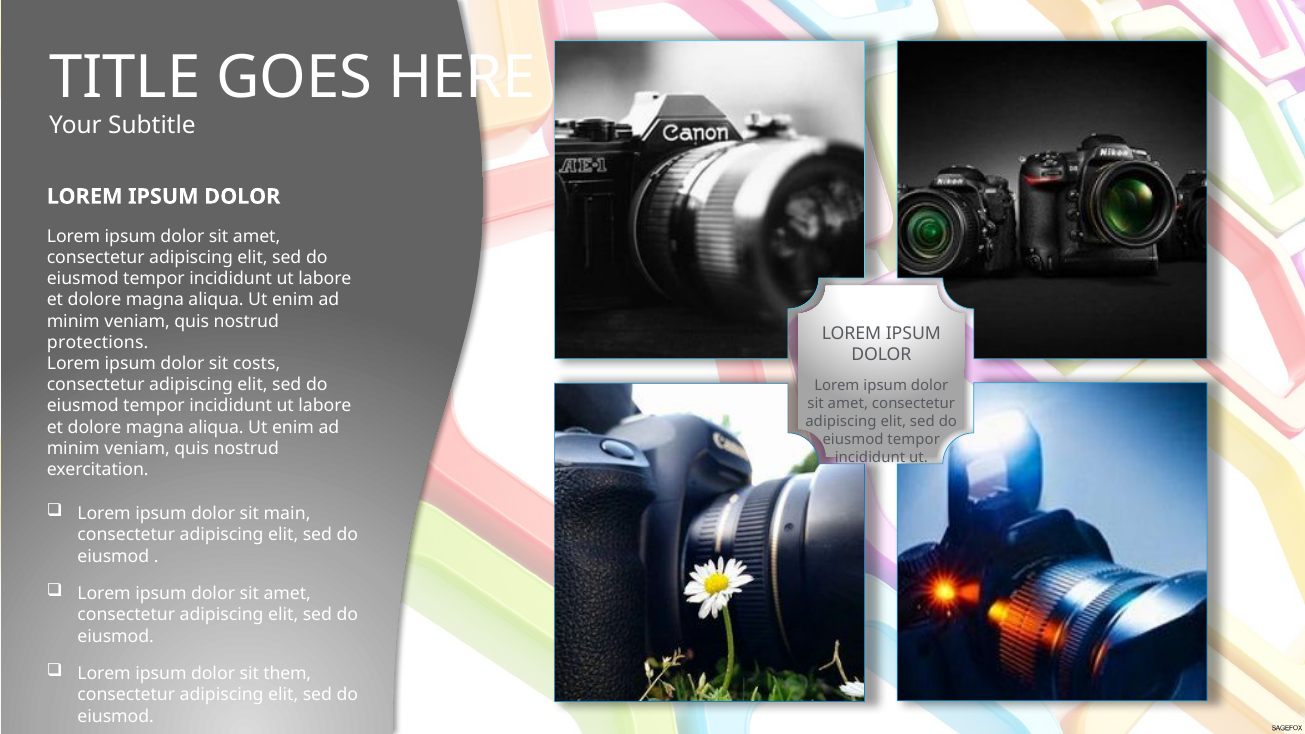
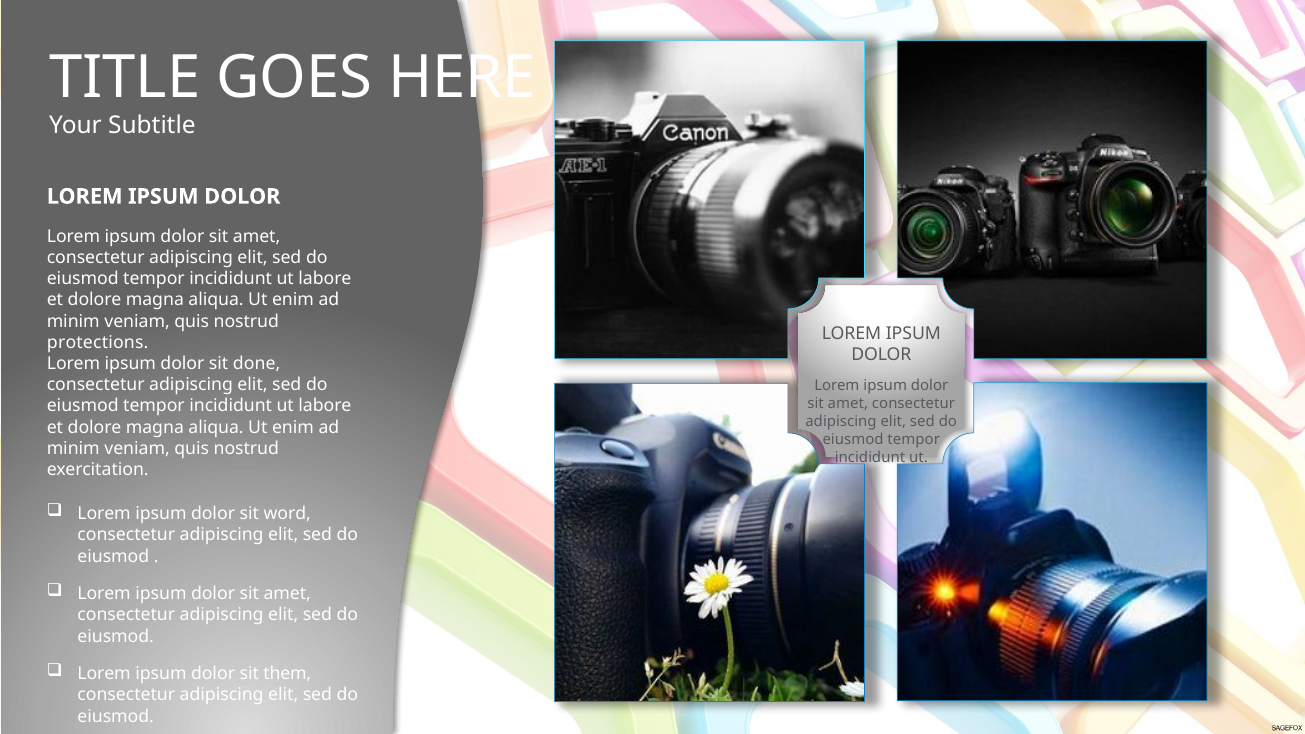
costs: costs -> done
main: main -> word
